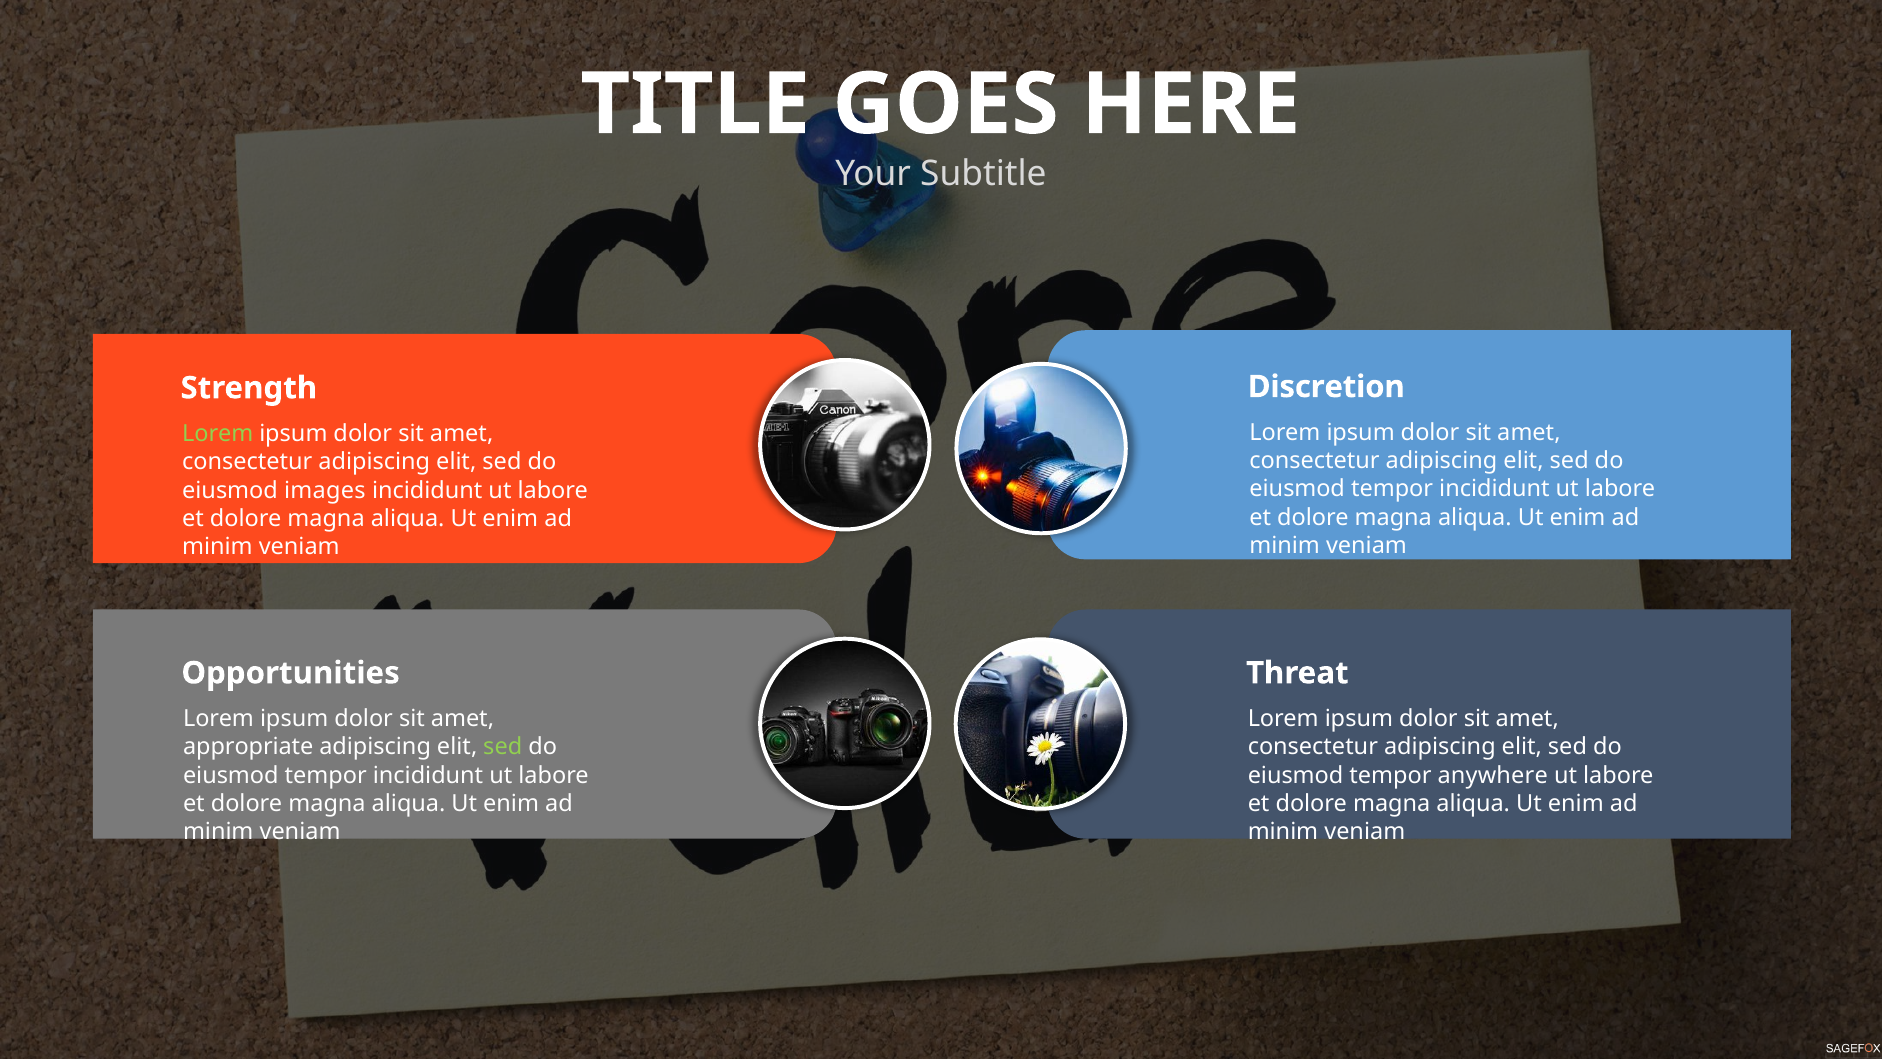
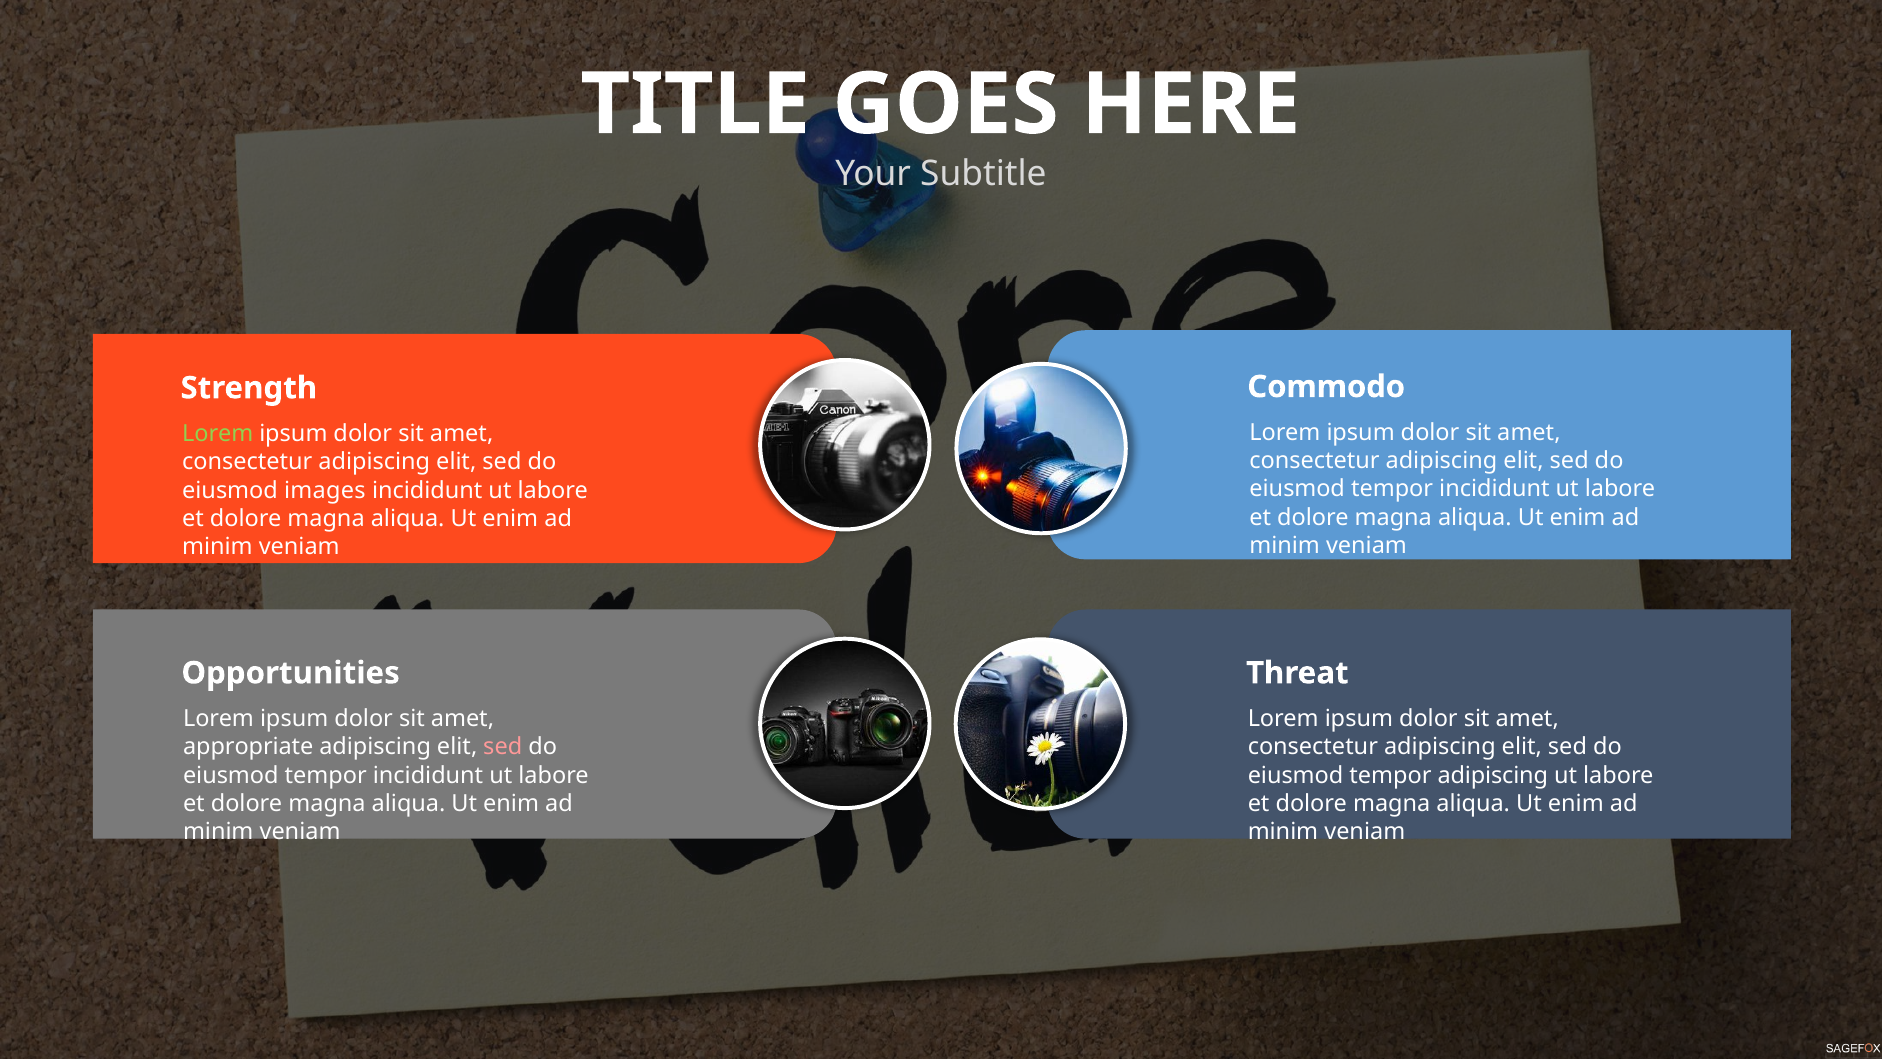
Discretion: Discretion -> Commodo
sed at (503, 747) colour: light green -> pink
tempor anywhere: anywhere -> adipiscing
